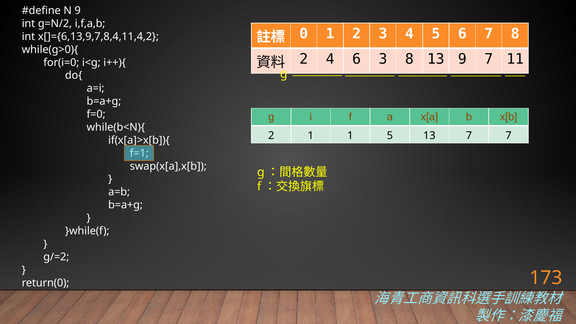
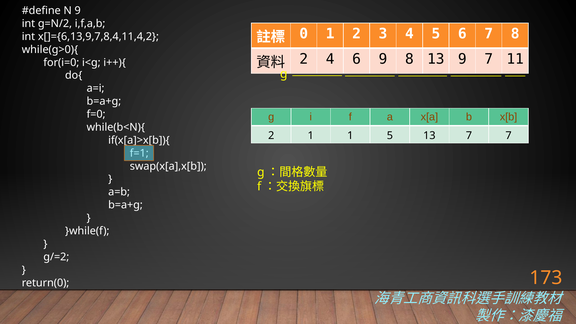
6 3: 3 -> 9
